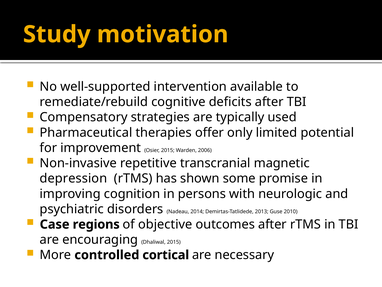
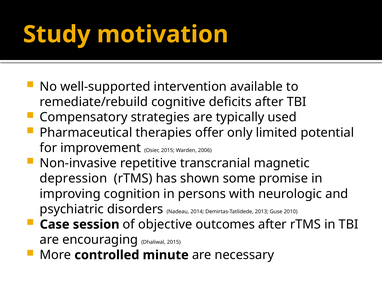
regions: regions -> session
cortical: cortical -> minute
